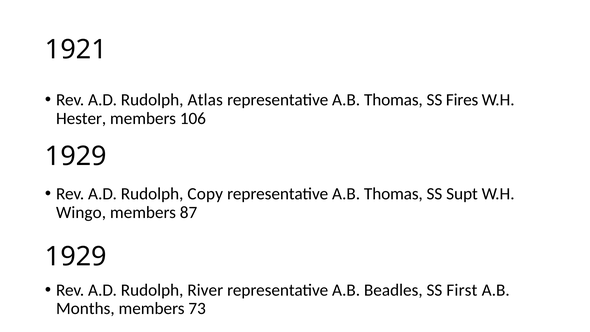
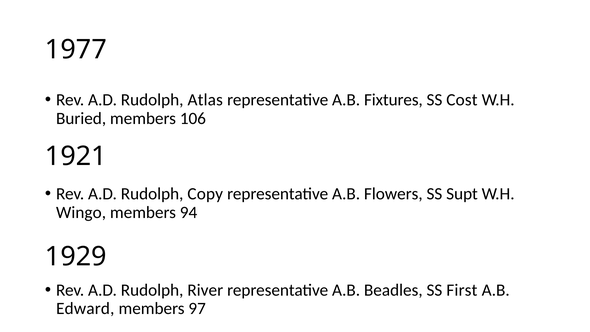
1921: 1921 -> 1977
Thomas at (393, 100): Thomas -> Fixtures
Fires: Fires -> Cost
Hester: Hester -> Buried
1929 at (76, 156): 1929 -> 1921
Thomas at (393, 194): Thomas -> Flowers
87: 87 -> 94
Months: Months -> Edward
73: 73 -> 97
